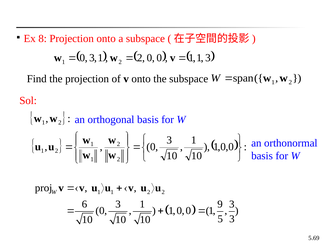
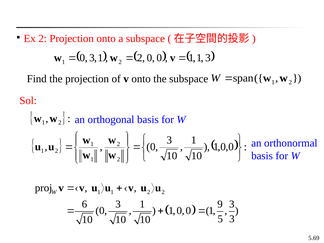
Ex 8: 8 -> 2
